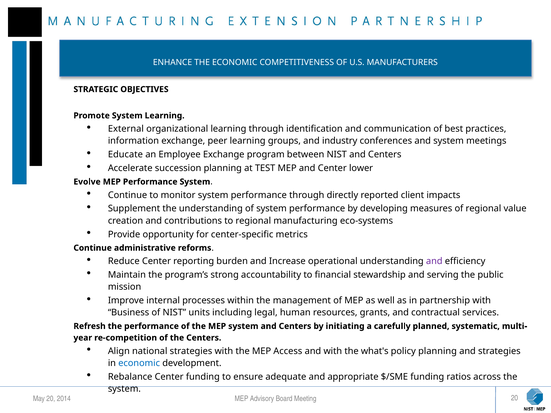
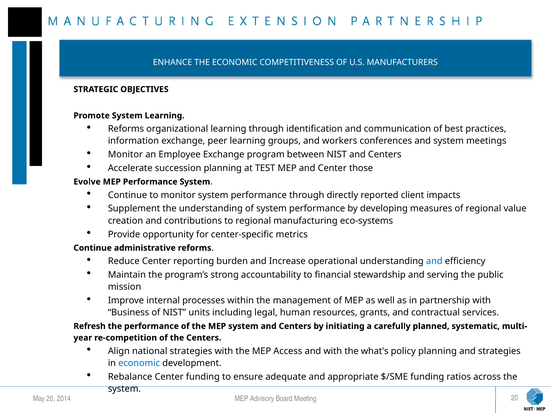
External at (126, 129): External -> Reforms
industry: industry -> workers
Educate at (125, 155): Educate -> Monitor
lower: lower -> those
and at (434, 261) colour: purple -> blue
